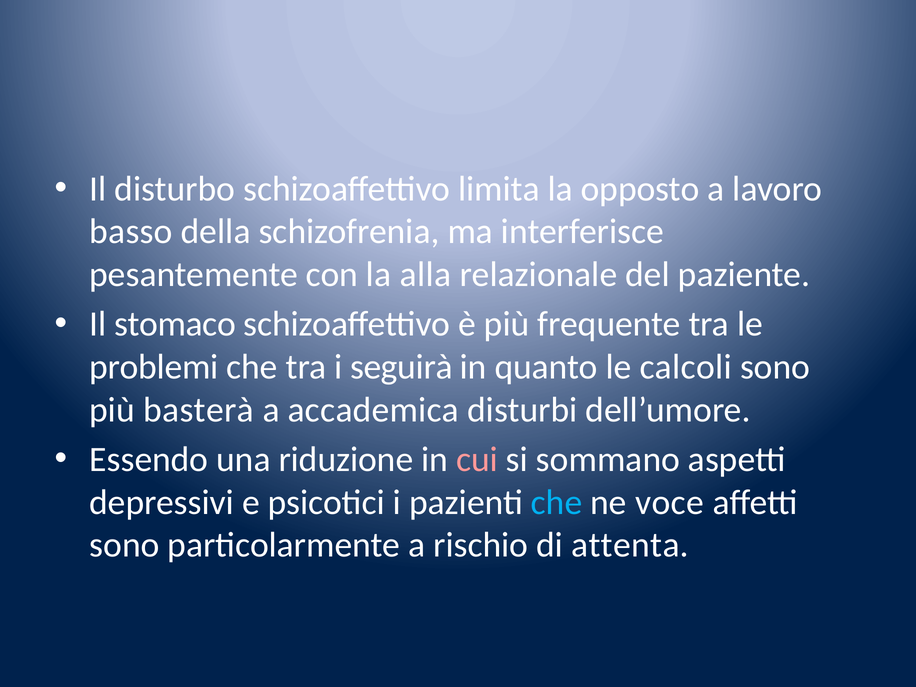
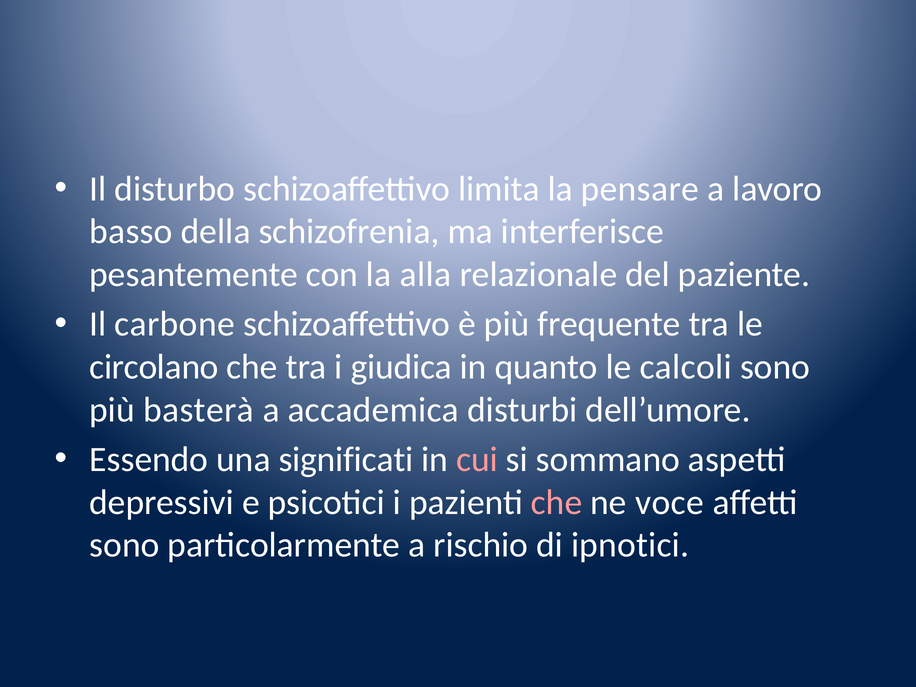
opposto: opposto -> pensare
stomaco: stomaco -> carbone
problemi: problemi -> circolano
seguirà: seguirà -> giudica
riduzione: riduzione -> significati
che at (557, 502) colour: light blue -> pink
attenta: attenta -> ipnotici
